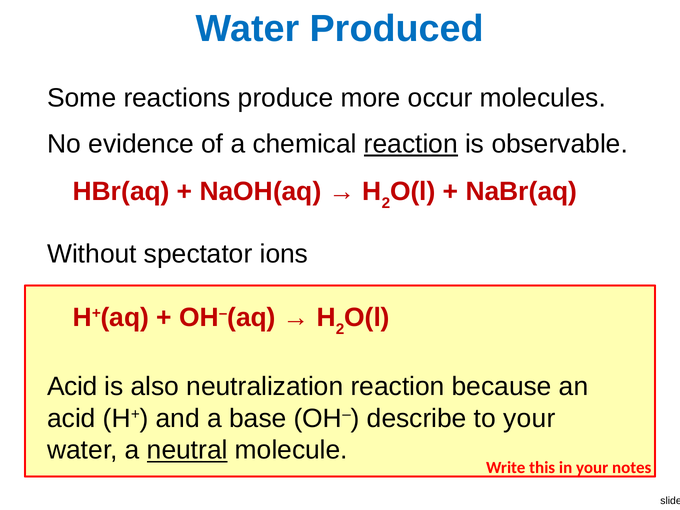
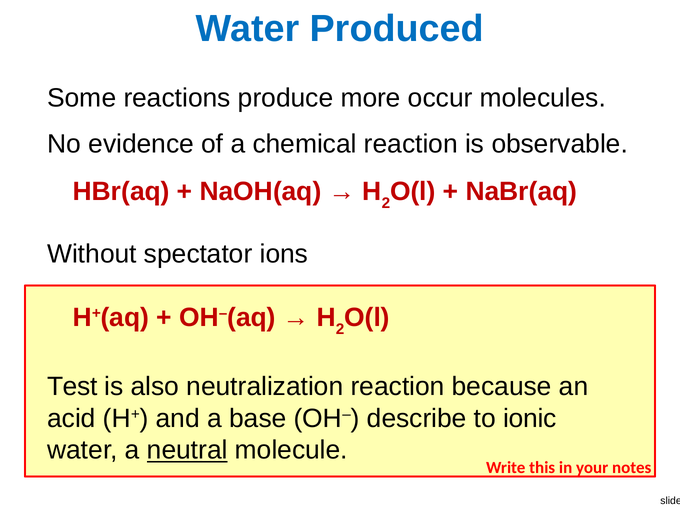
reaction at (411, 144) underline: present -> none
Acid at (72, 387): Acid -> Test
to your: your -> ionic
